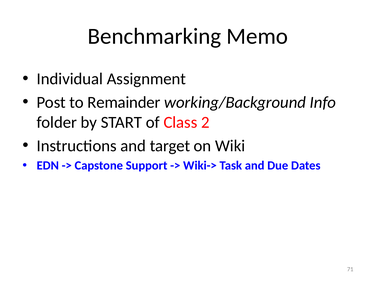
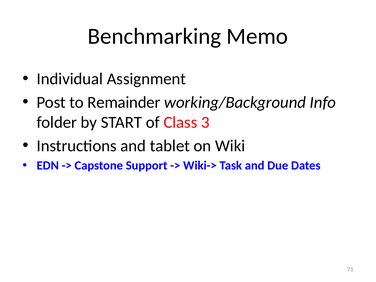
2: 2 -> 3
target: target -> tablet
